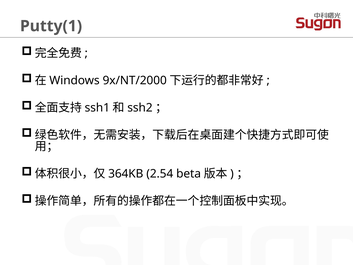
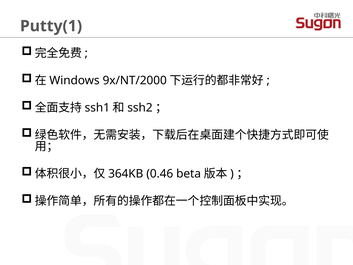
2.54: 2.54 -> 0.46
